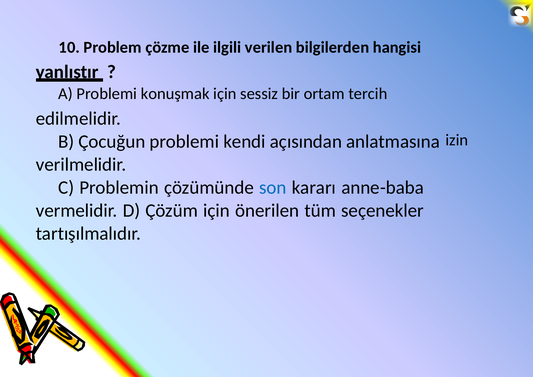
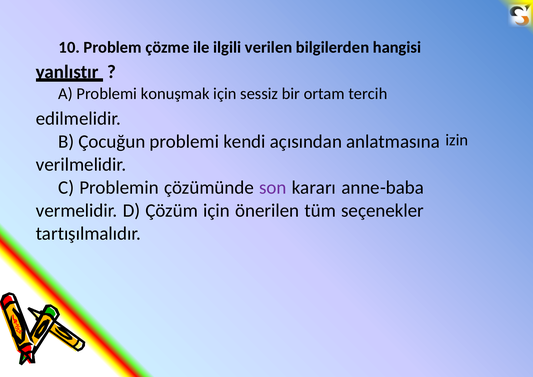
son colour: blue -> purple
